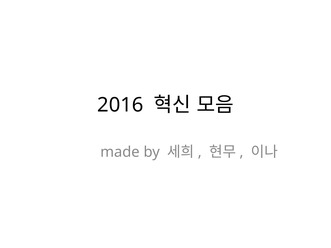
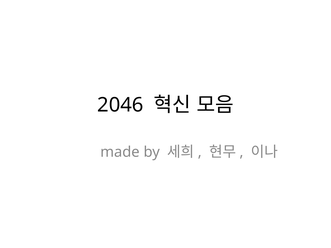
2016: 2016 -> 2046
